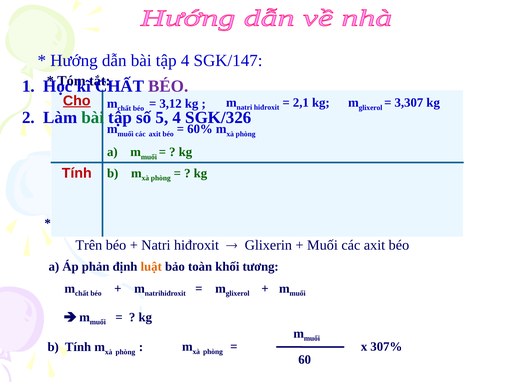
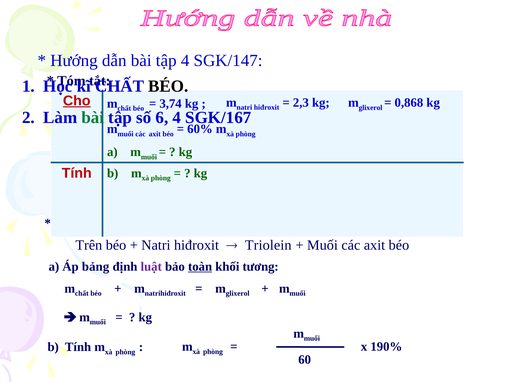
BÉO at (168, 86) colour: purple -> black
2,1: 2,1 -> 2,3
3,307: 3,307 -> 0,868
3,12: 3,12 -> 3,74
5: 5 -> 6
SGK/326: SGK/326 -> SGK/167
Glixerin: Glixerin -> Triolein
Áp phản: phản -> bảng
luật colour: orange -> purple
toàn underline: none -> present
307%: 307% -> 190%
